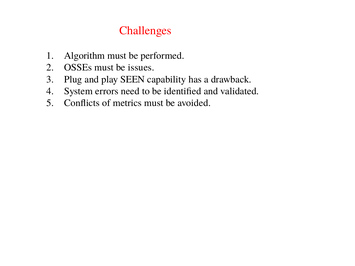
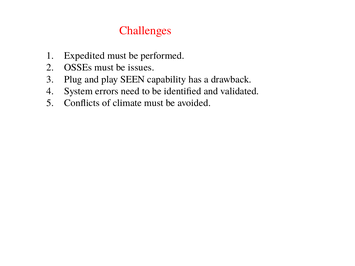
Algorithm: Algorithm -> Expedited
metrics: metrics -> climate
